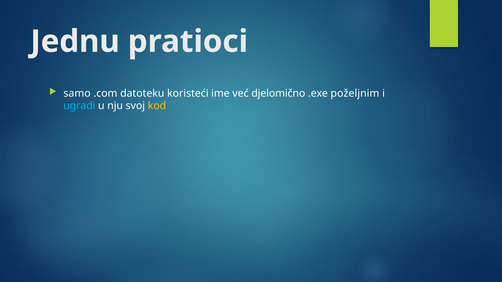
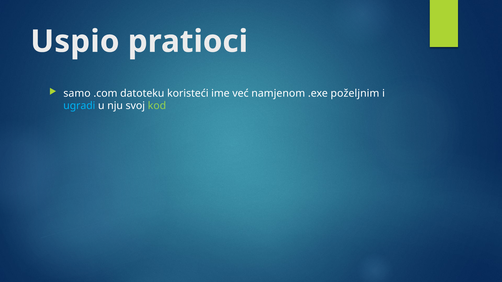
Jednu: Jednu -> Uspio
djelomično: djelomično -> namjenom
kod colour: yellow -> light green
